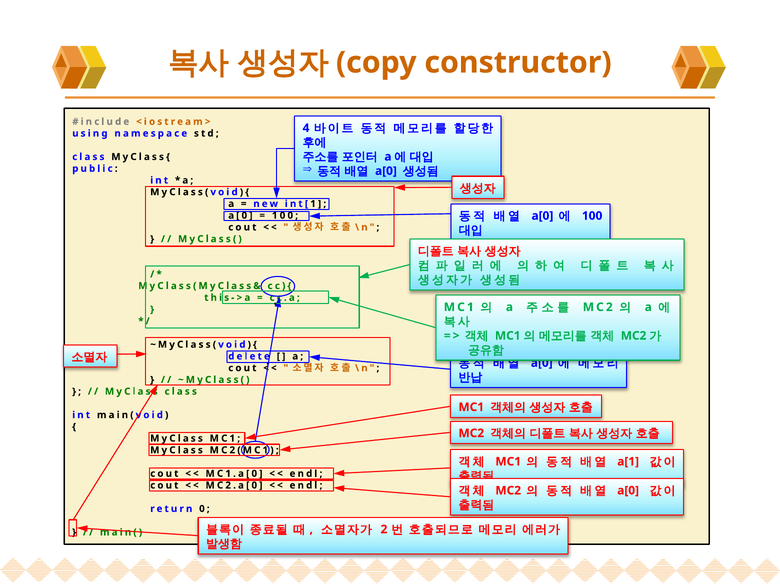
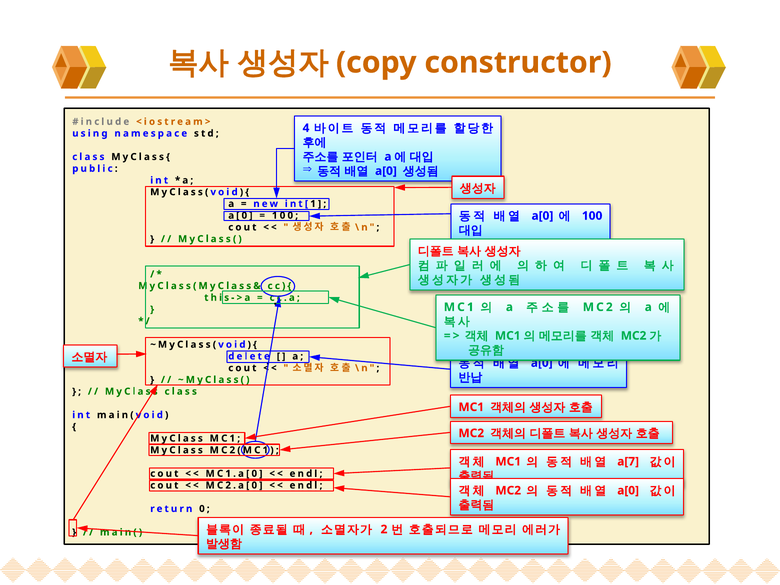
a[1: a[1 -> a[7
